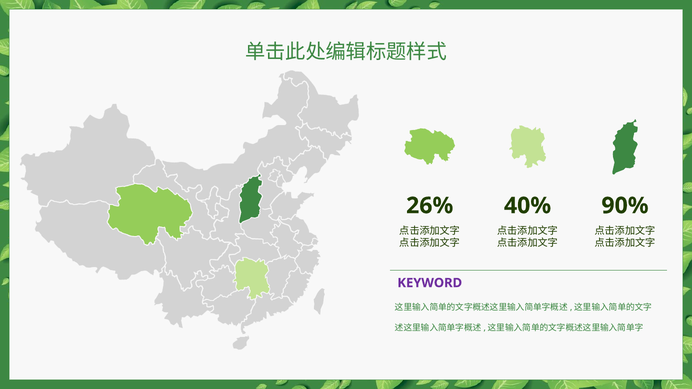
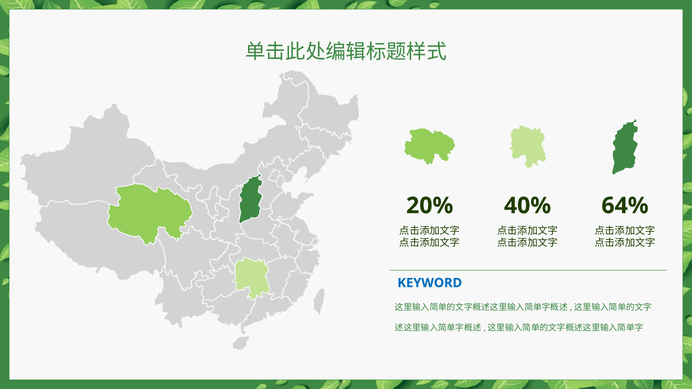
26%: 26% -> 20%
90%: 90% -> 64%
KEYWORD colour: purple -> blue
